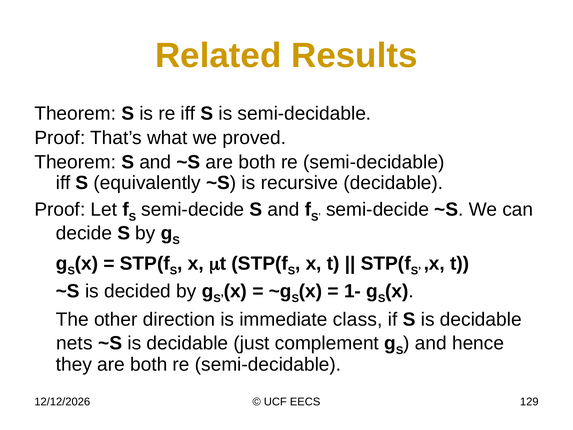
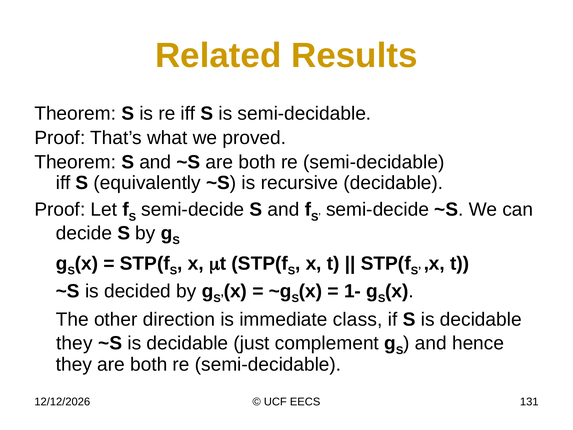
nets at (74, 343): nets -> they
129: 129 -> 131
